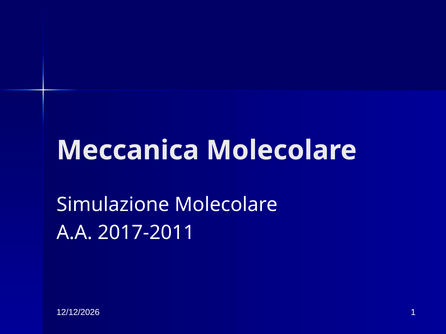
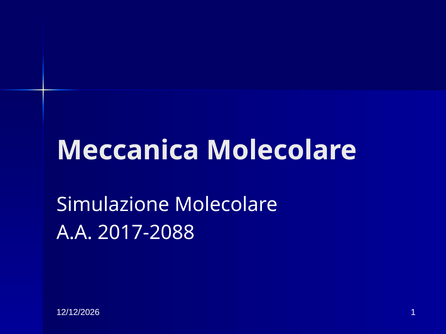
2017-2011: 2017-2011 -> 2017-2088
